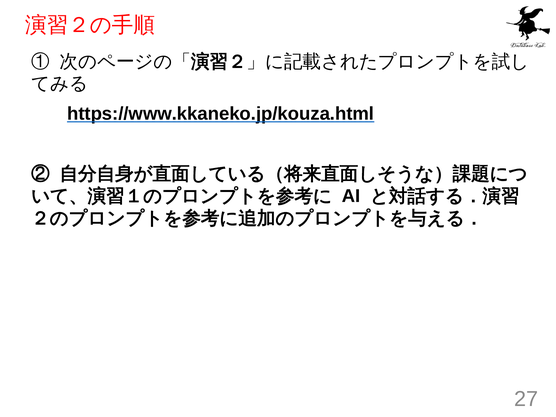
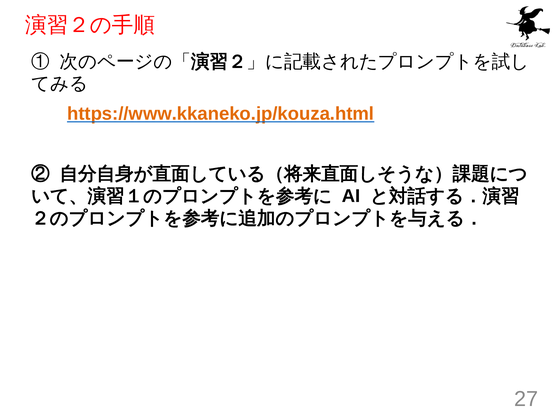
https://www.kkaneko.jp/kouza.html colour: black -> orange
